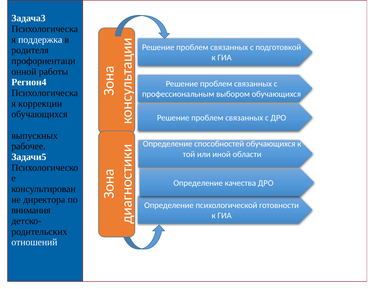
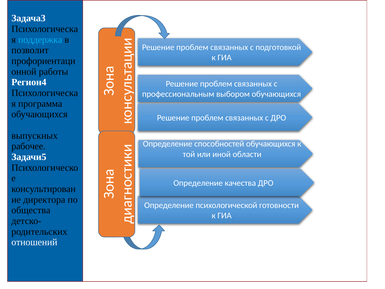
поддержка colour: white -> light blue
родителя: родителя -> позволит
коррекции: коррекции -> программа
внимания: внимания -> общества
